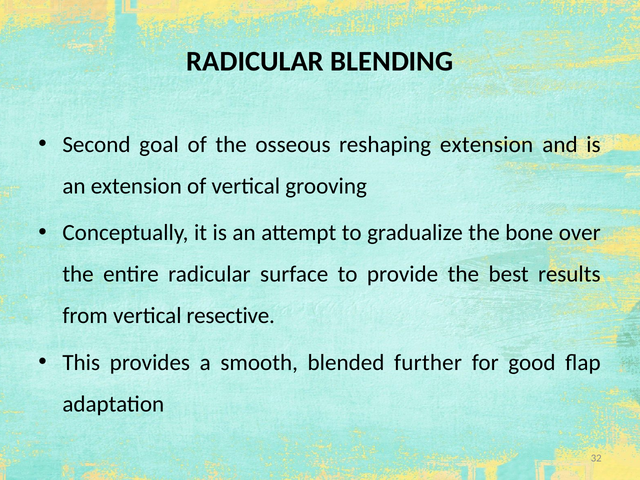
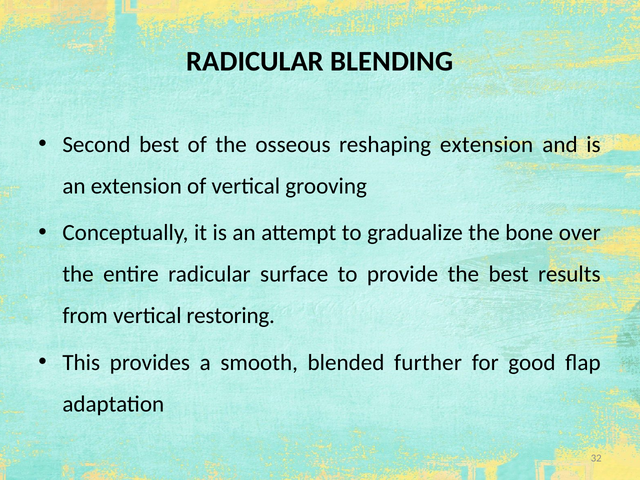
Second goal: goal -> best
resective: resective -> restoring
